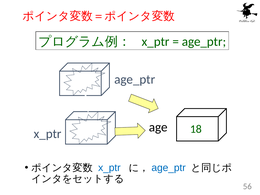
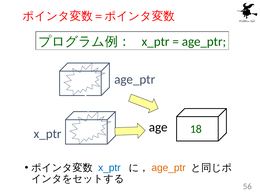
age_ptr at (169, 168) colour: blue -> orange
